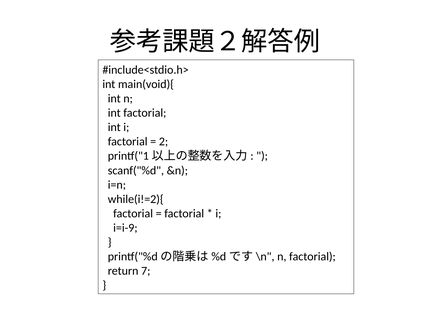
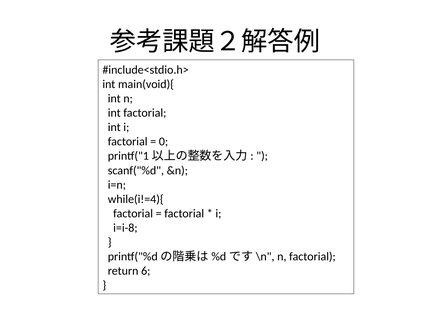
2: 2 -> 0
while(i!=2){: while(i!=2){ -> while(i!=4){
i=i-9: i=i-9 -> i=i-8
7: 7 -> 6
